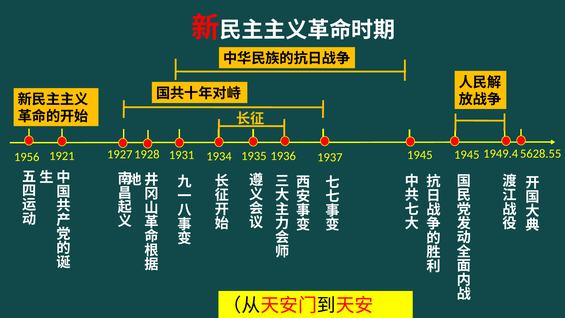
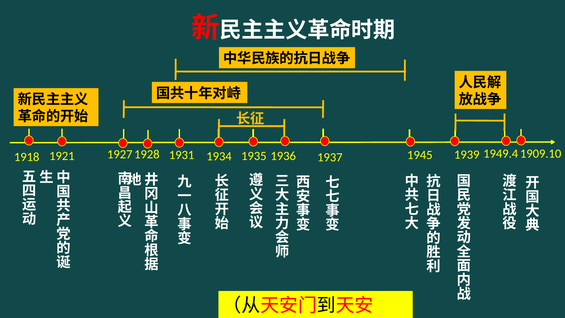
5628.55: 5628.55 -> 1909.10
1956: 1956 -> 1918
1937 1945: 1945 -> 1939
